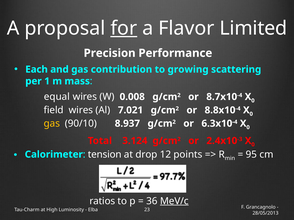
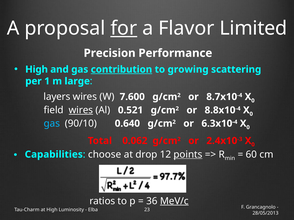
Each at (37, 70): Each -> High
contribution underline: none -> present
mass: mass -> large
equal: equal -> layers
0.008: 0.008 -> 7.600
wires at (81, 110) underline: none -> present
7.021: 7.021 -> 0.521
gas at (52, 124) colour: yellow -> light blue
8.937: 8.937 -> 0.640
3.124: 3.124 -> 0.062
Calorimeter: Calorimeter -> Capabilities
tension: tension -> choose
points underline: none -> present
95: 95 -> 60
